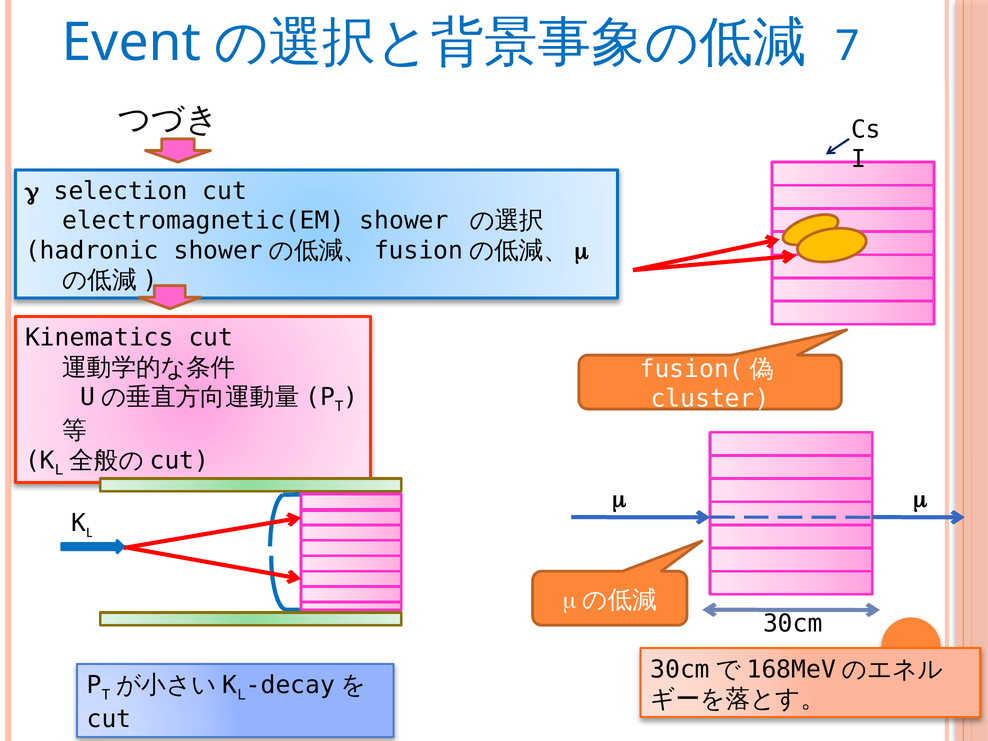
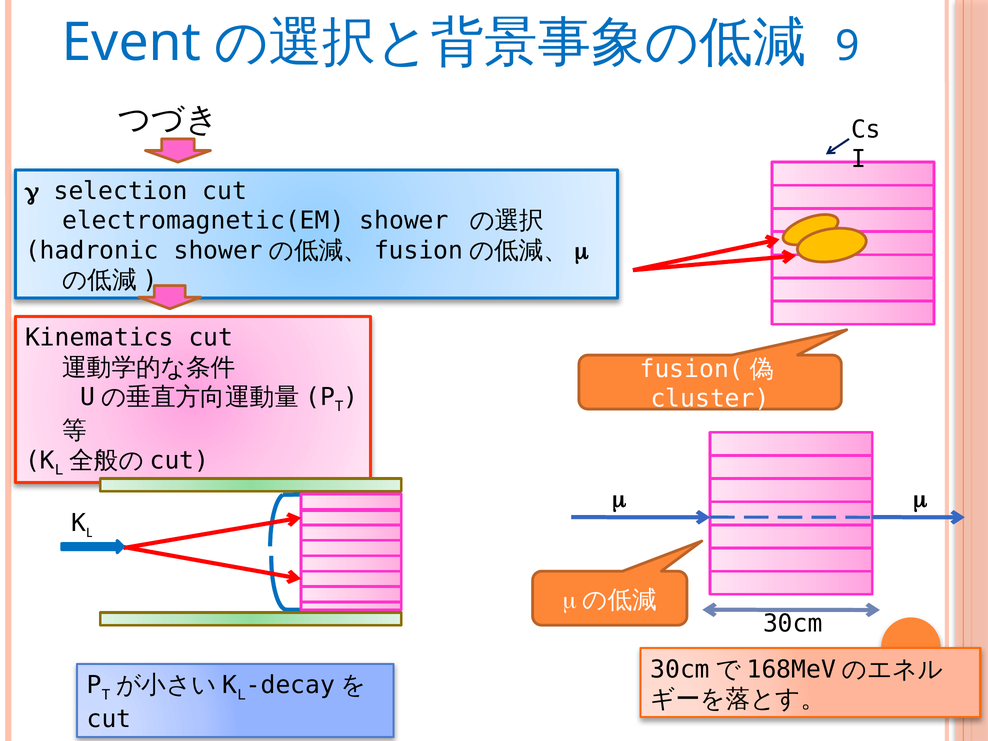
7: 7 -> 9
